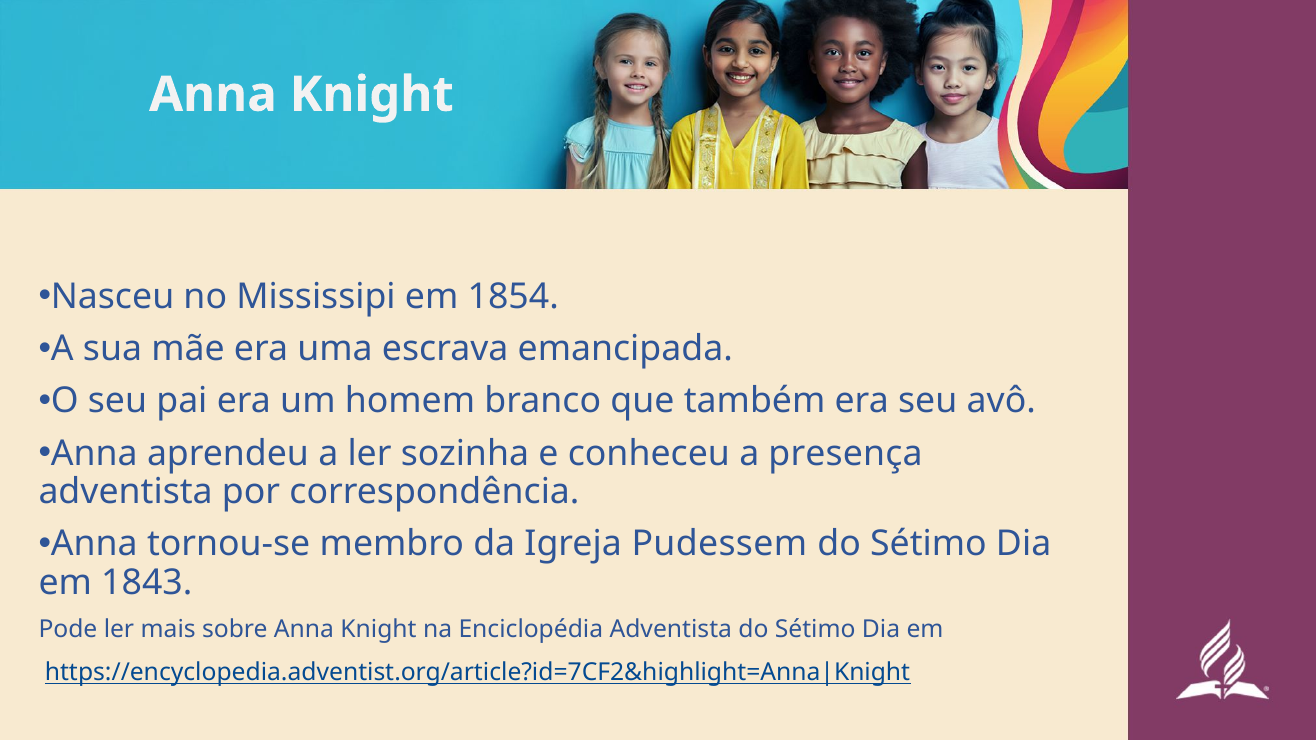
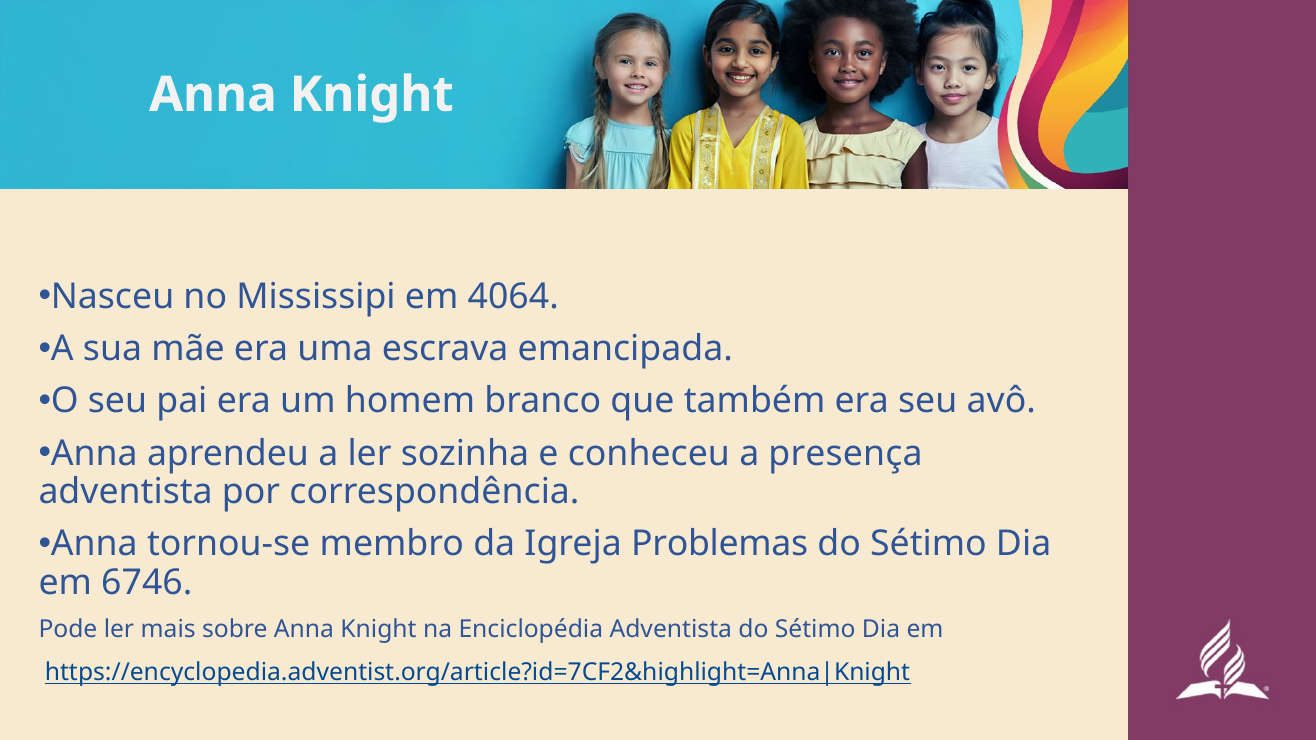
1854: 1854 -> 4064
Pudessem: Pudessem -> Problemas
1843: 1843 -> 6746
